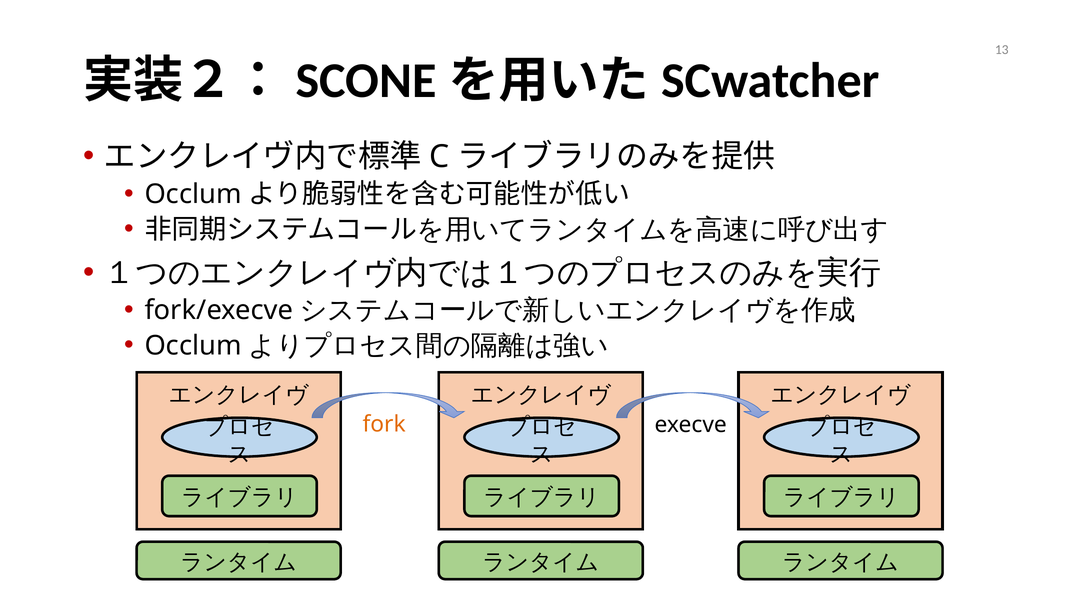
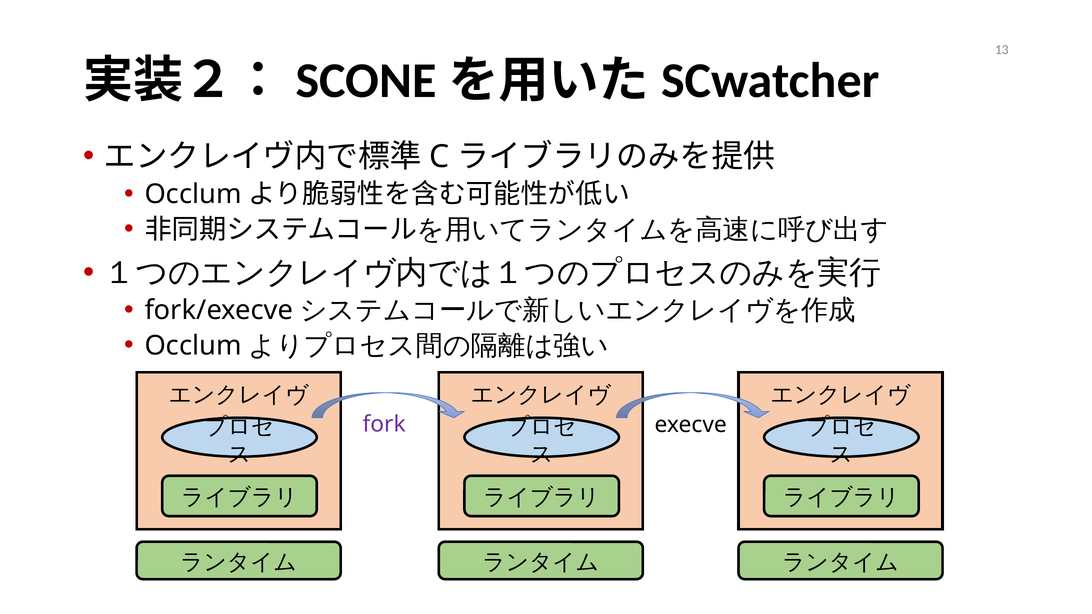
fork colour: orange -> purple
